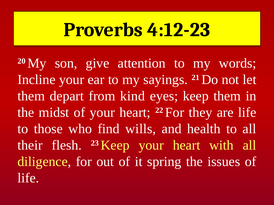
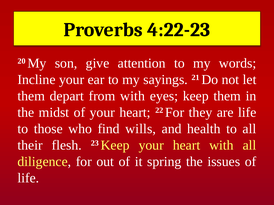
4:12-23: 4:12-23 -> 4:22-23
from kind: kind -> with
